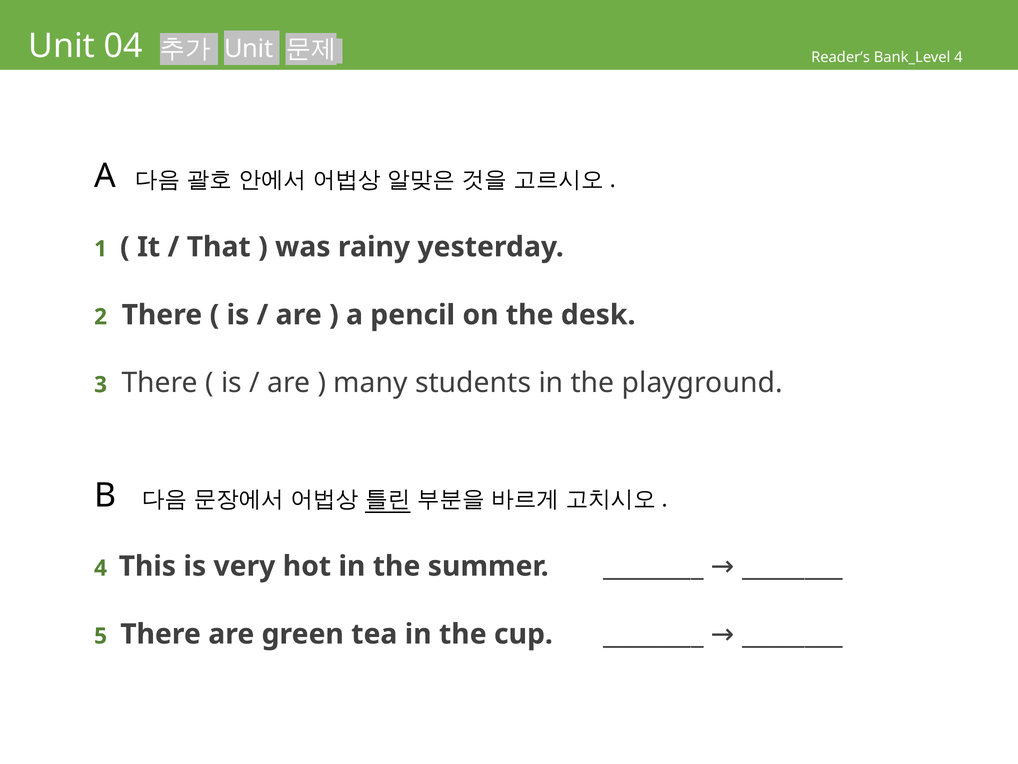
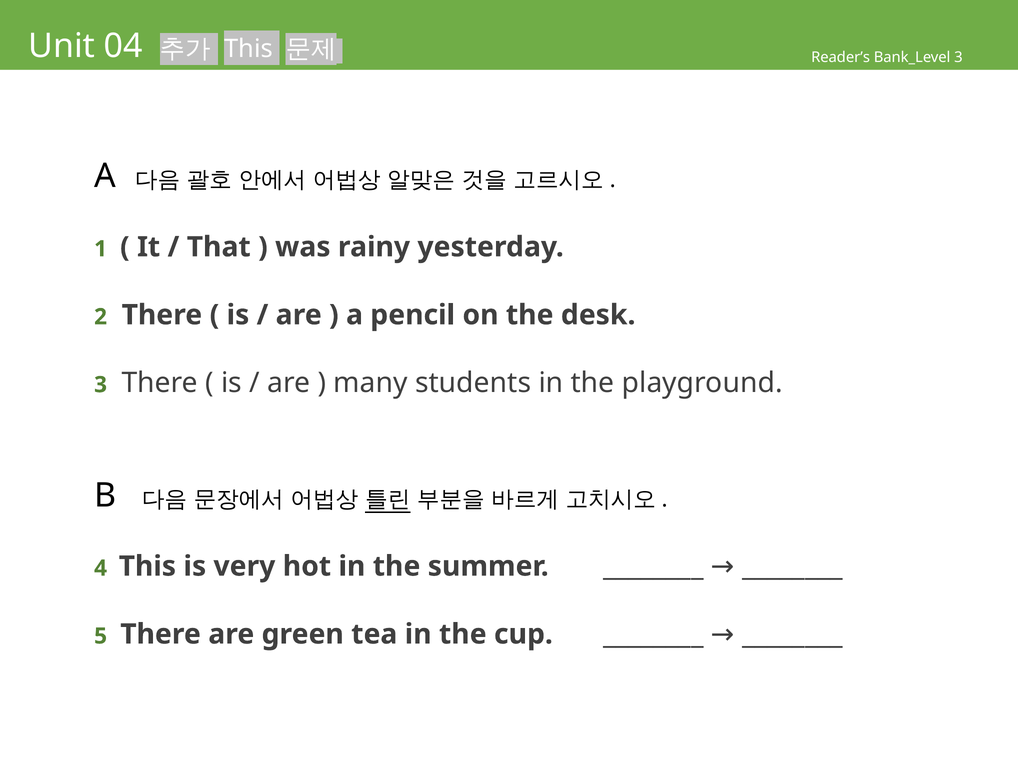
Unit at (249, 49): Unit -> This
Bank_Level 4: 4 -> 3
